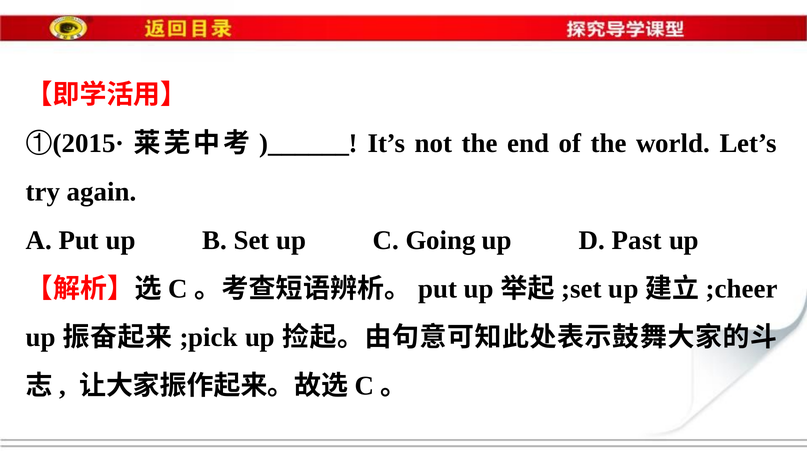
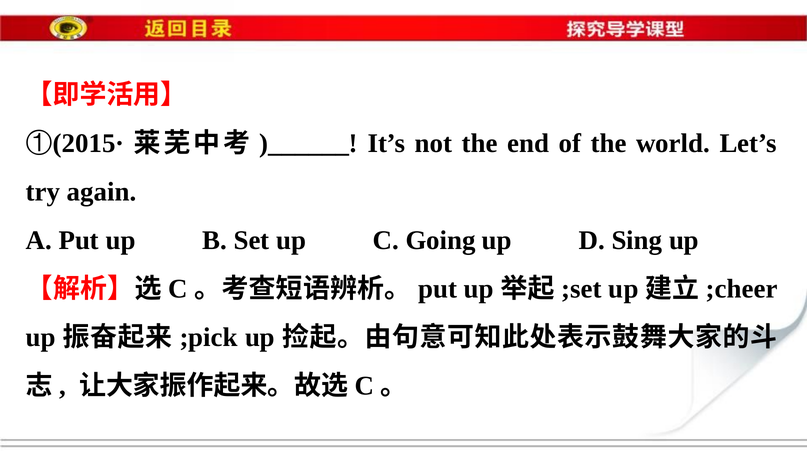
Past: Past -> Sing
